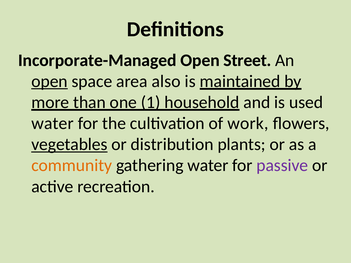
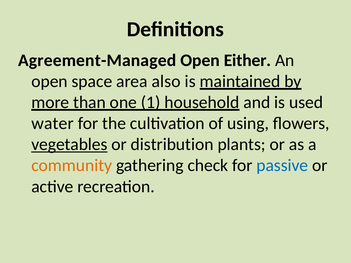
Incorporate-Managed: Incorporate-Managed -> Agreement-Managed
Street: Street -> Either
open at (50, 81) underline: present -> none
work: work -> using
gathering water: water -> check
passive colour: purple -> blue
